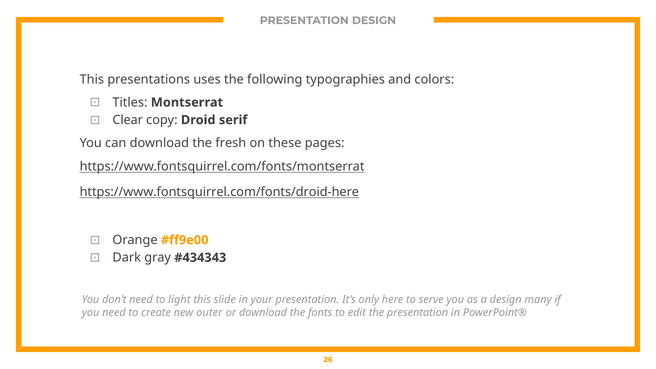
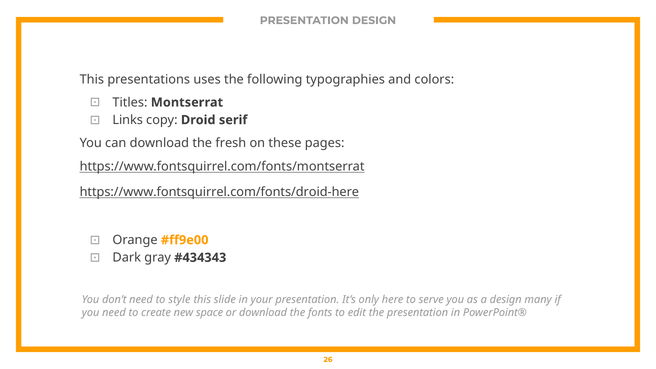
Clear: Clear -> Links
light: light -> style
outer: outer -> space
